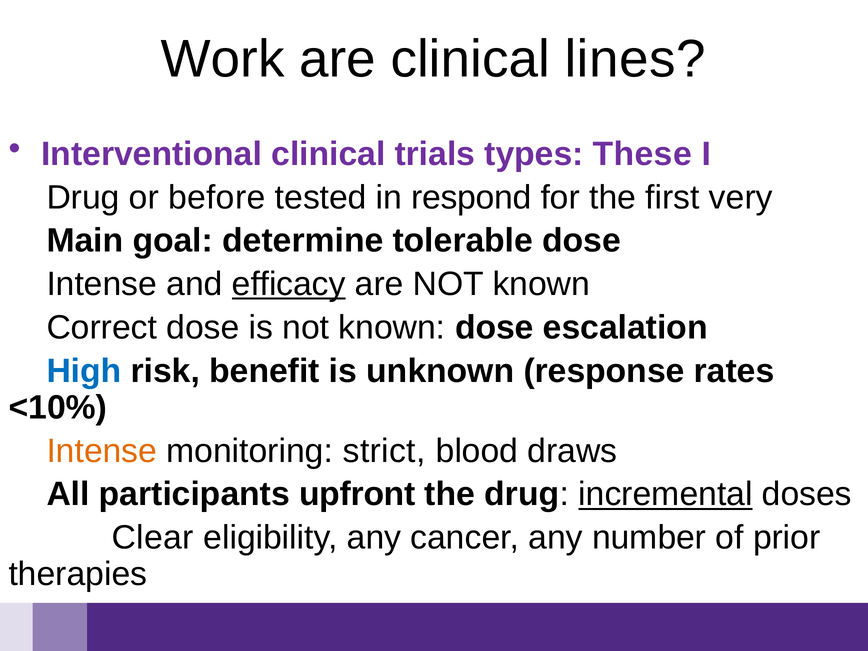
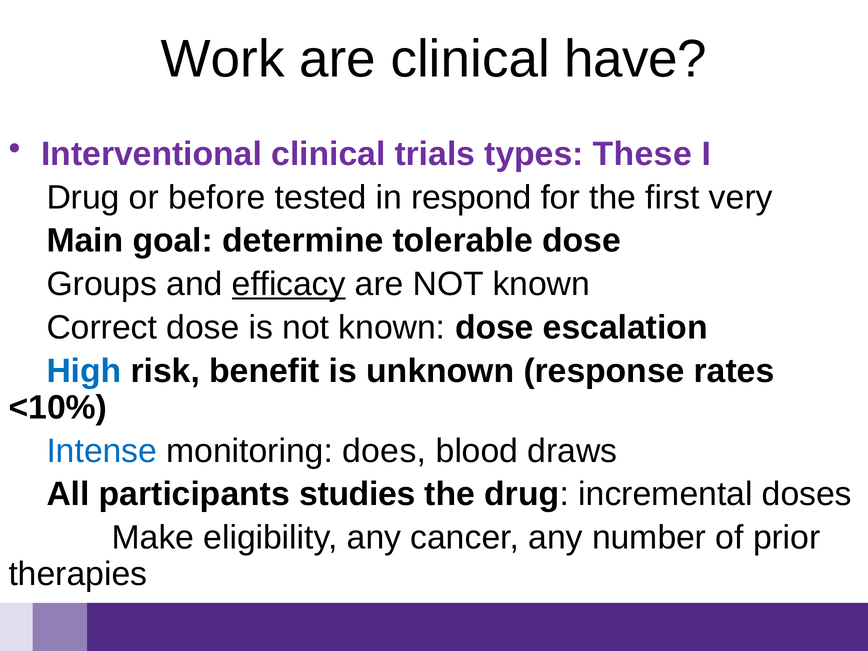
lines: lines -> have
Intense at (102, 284): Intense -> Groups
Intense at (102, 451) colour: orange -> blue
strict: strict -> does
upfront: upfront -> studies
incremental underline: present -> none
Clear: Clear -> Make
